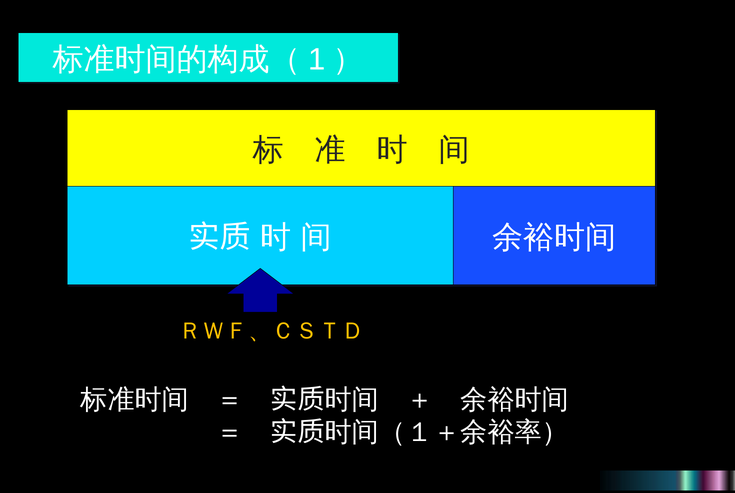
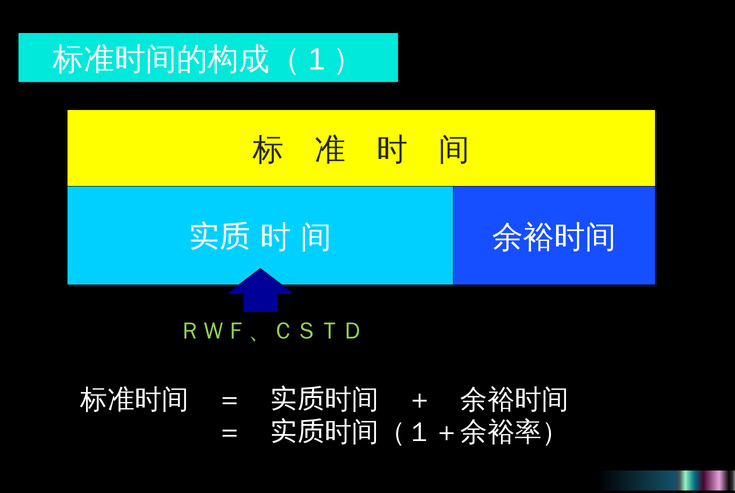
ＲＷＦ、ＣＳＴＤ colour: yellow -> light green
